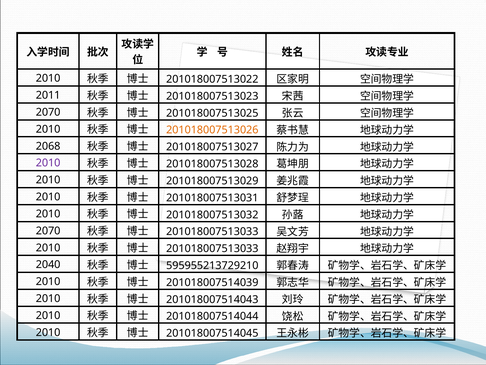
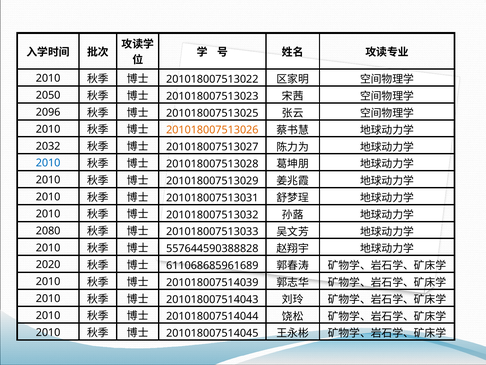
2011: 2011 -> 2050
2070 at (48, 112): 2070 -> 2096
2068: 2068 -> 2032
2010 at (48, 163) colour: purple -> blue
2070 at (48, 231): 2070 -> 2080
201018007513033 at (212, 248): 201018007513033 -> 557644590388828
2040: 2040 -> 2020
595955213729210: 595955213729210 -> 611068685961689
